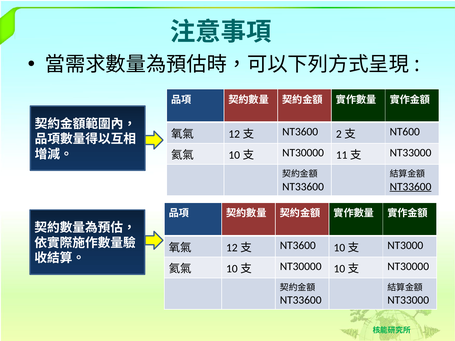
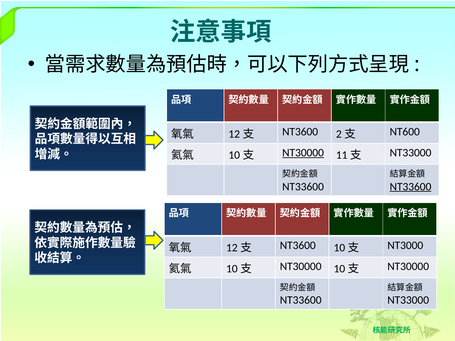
NT30000 at (303, 153) underline: none -> present
